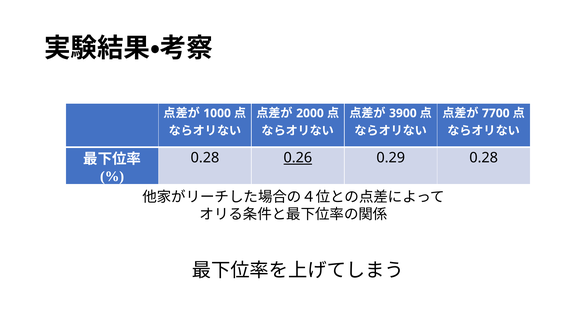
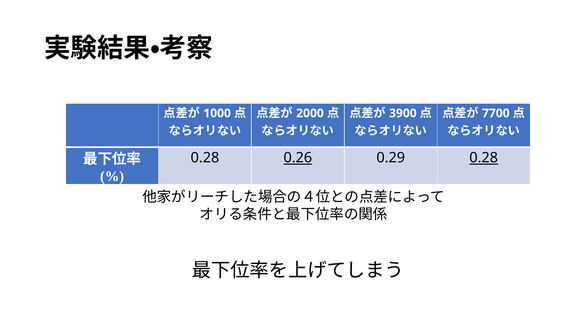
0.28 at (484, 158) underline: none -> present
